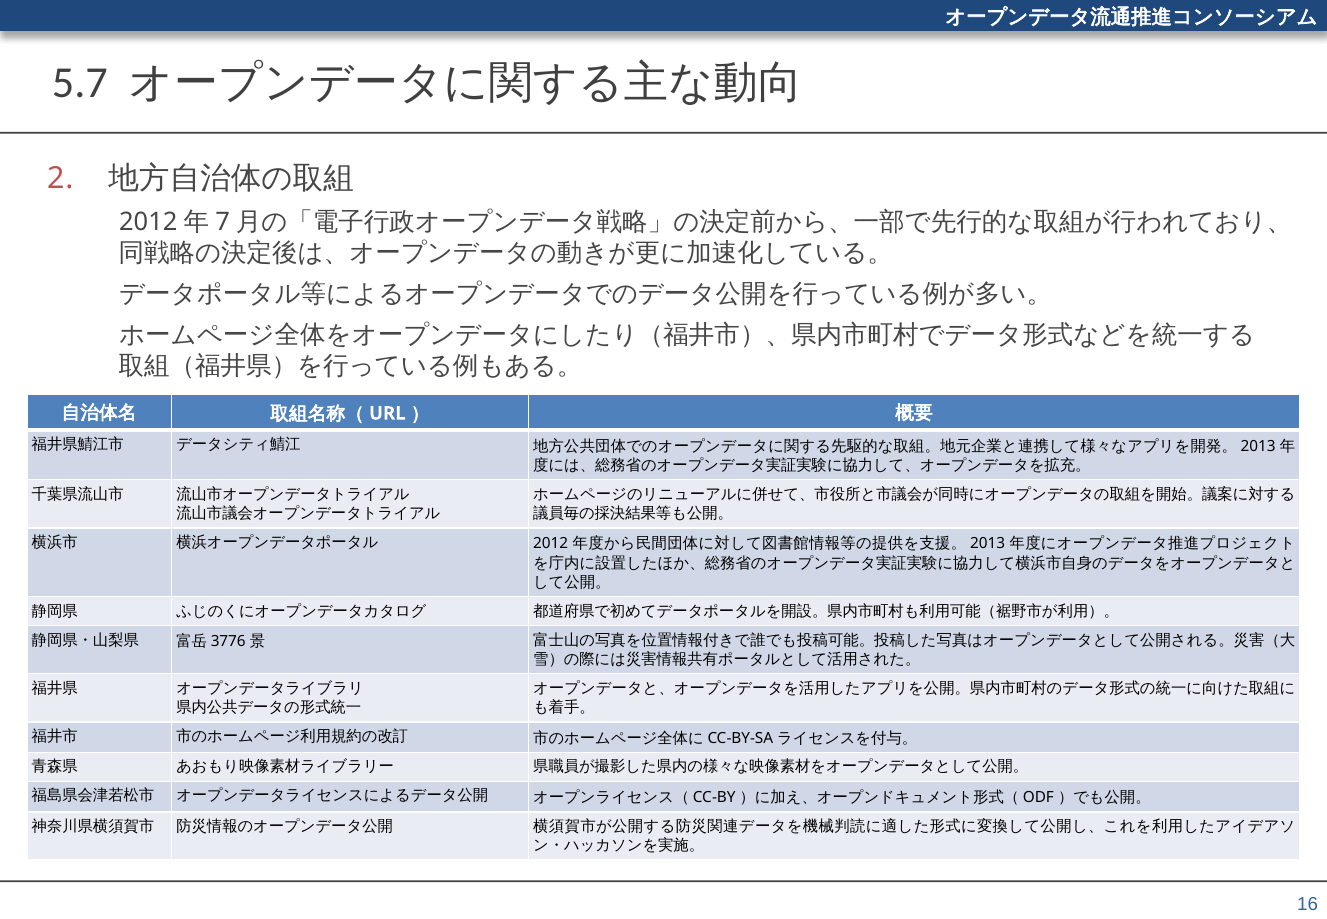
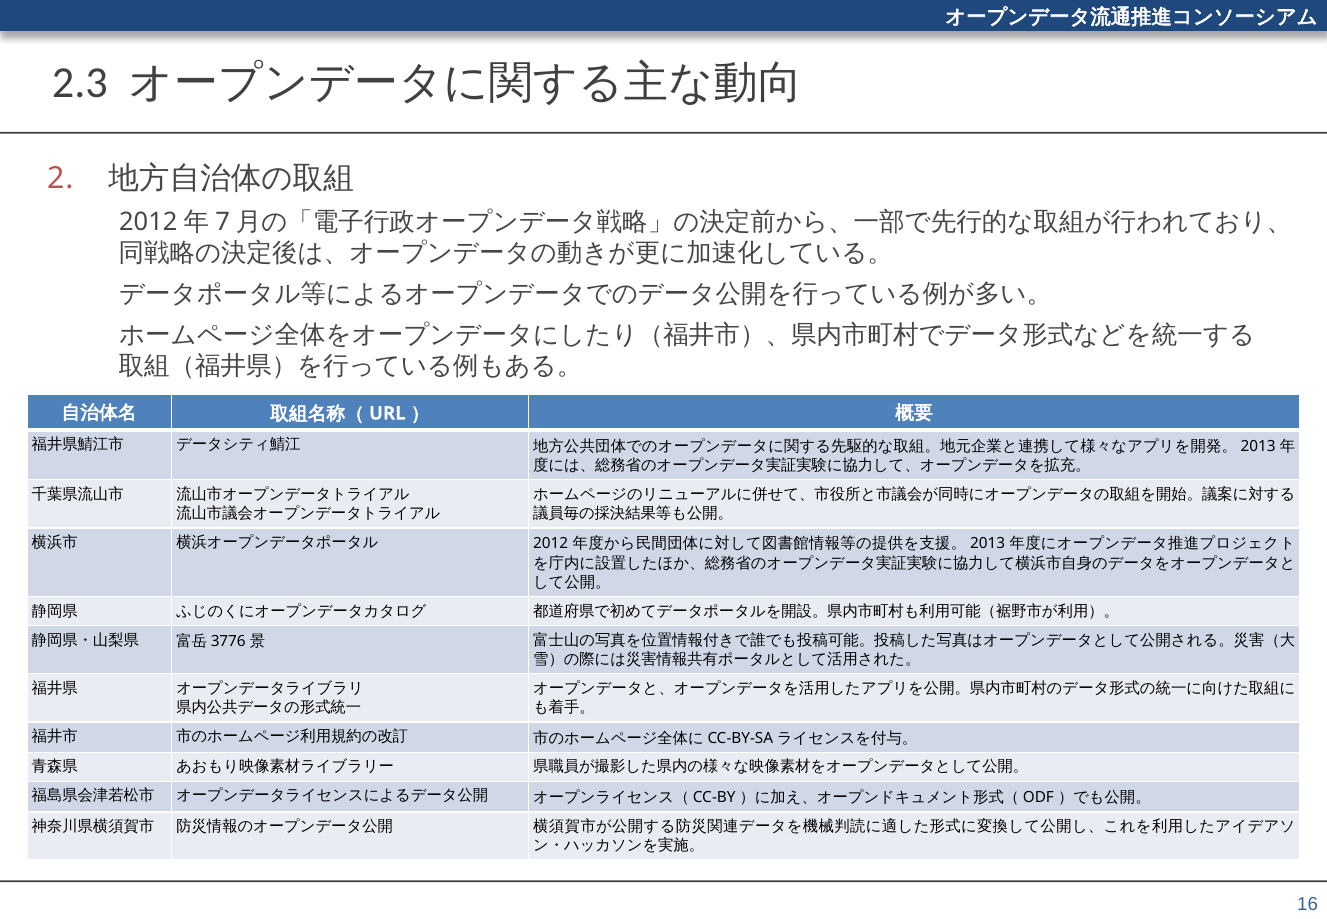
5.7: 5.7 -> 2.3
